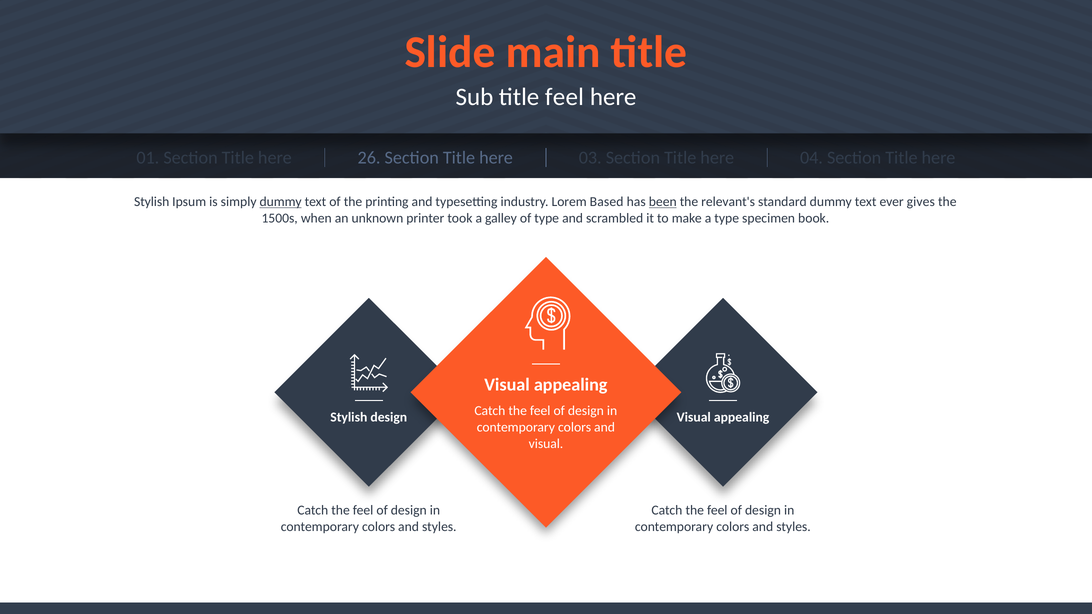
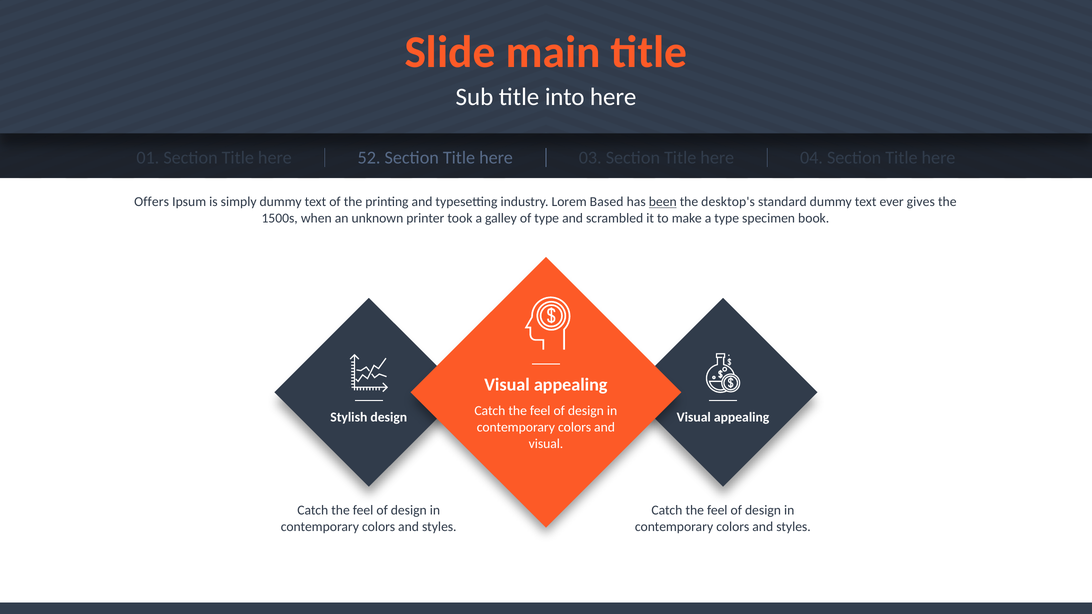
title feel: feel -> into
26: 26 -> 52
Stylish at (152, 202): Stylish -> Offers
dummy at (281, 202) underline: present -> none
relevant's: relevant's -> desktop's
